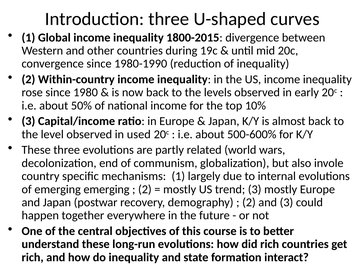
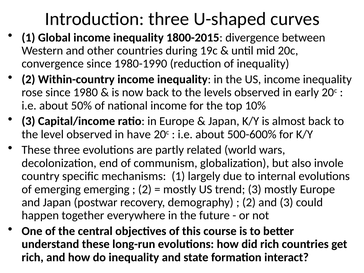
used: used -> have
